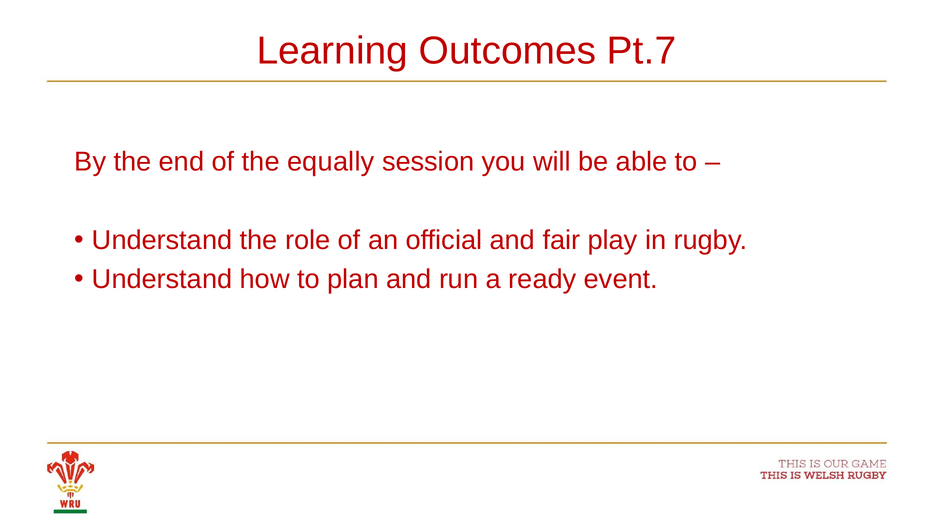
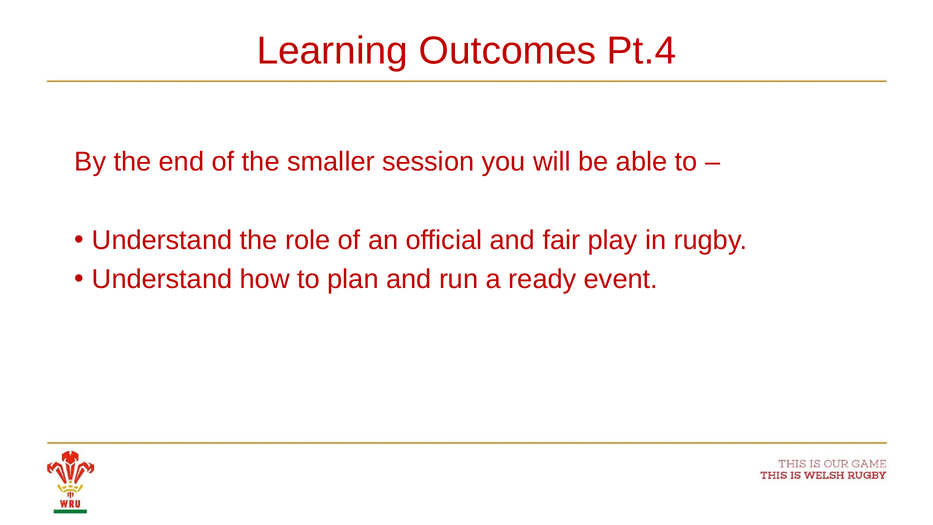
Pt.7: Pt.7 -> Pt.4
equally: equally -> smaller
